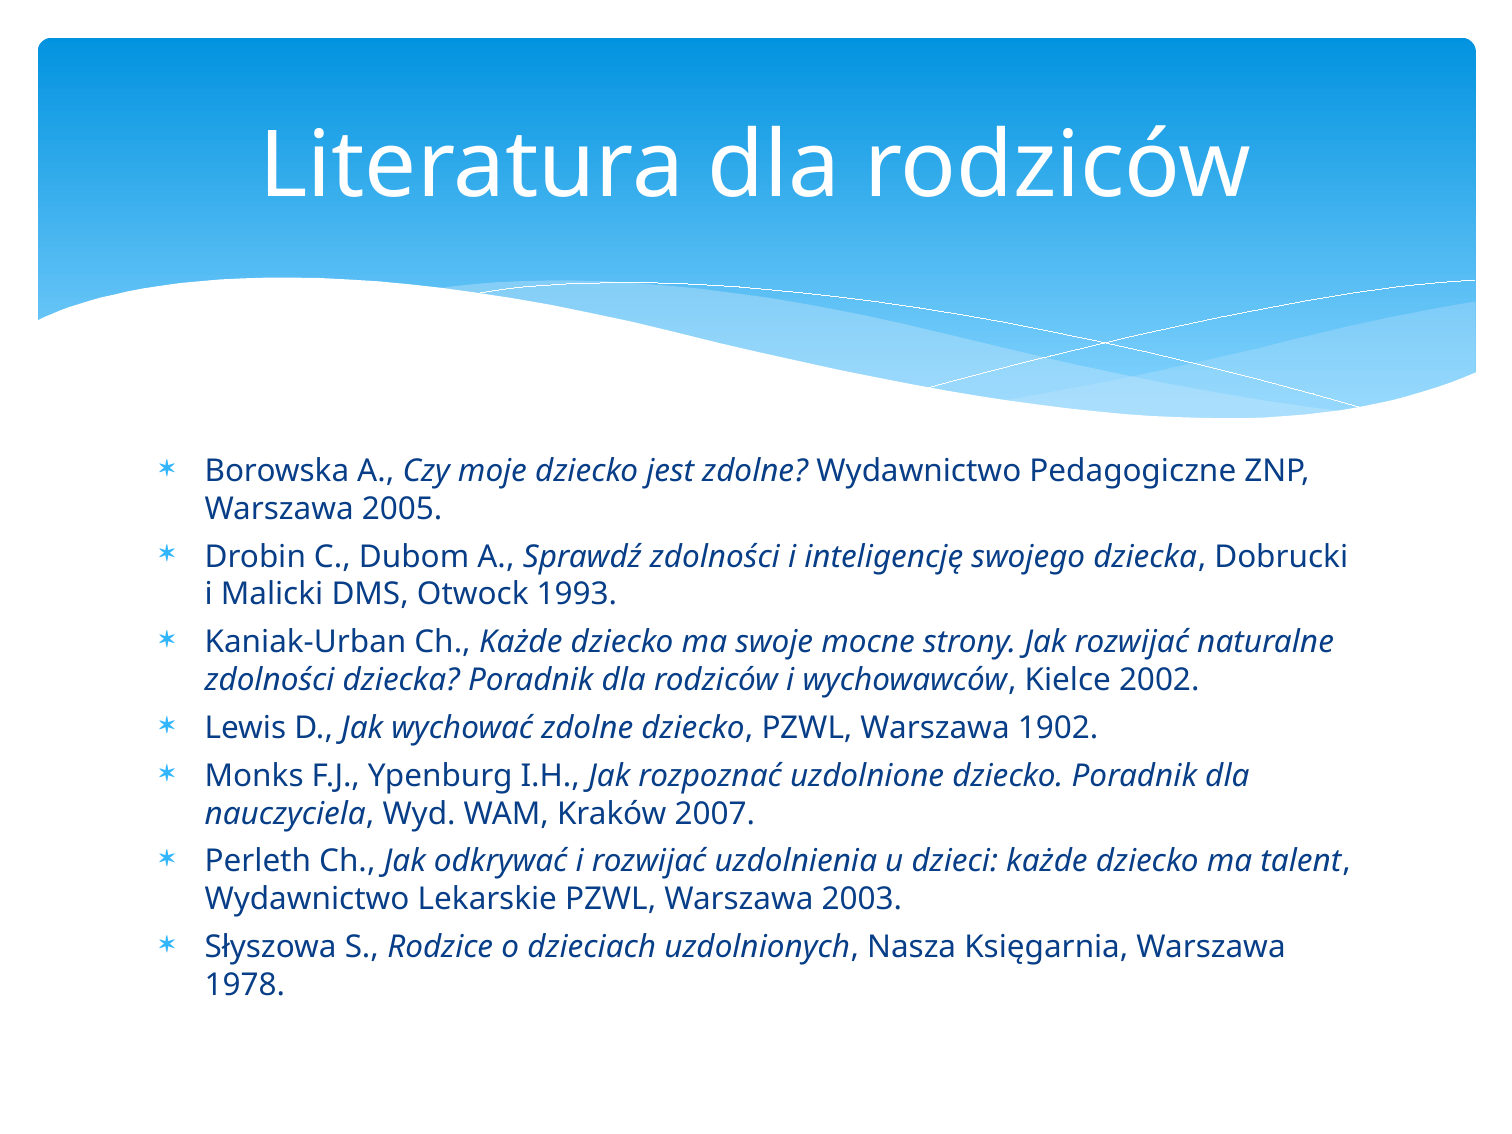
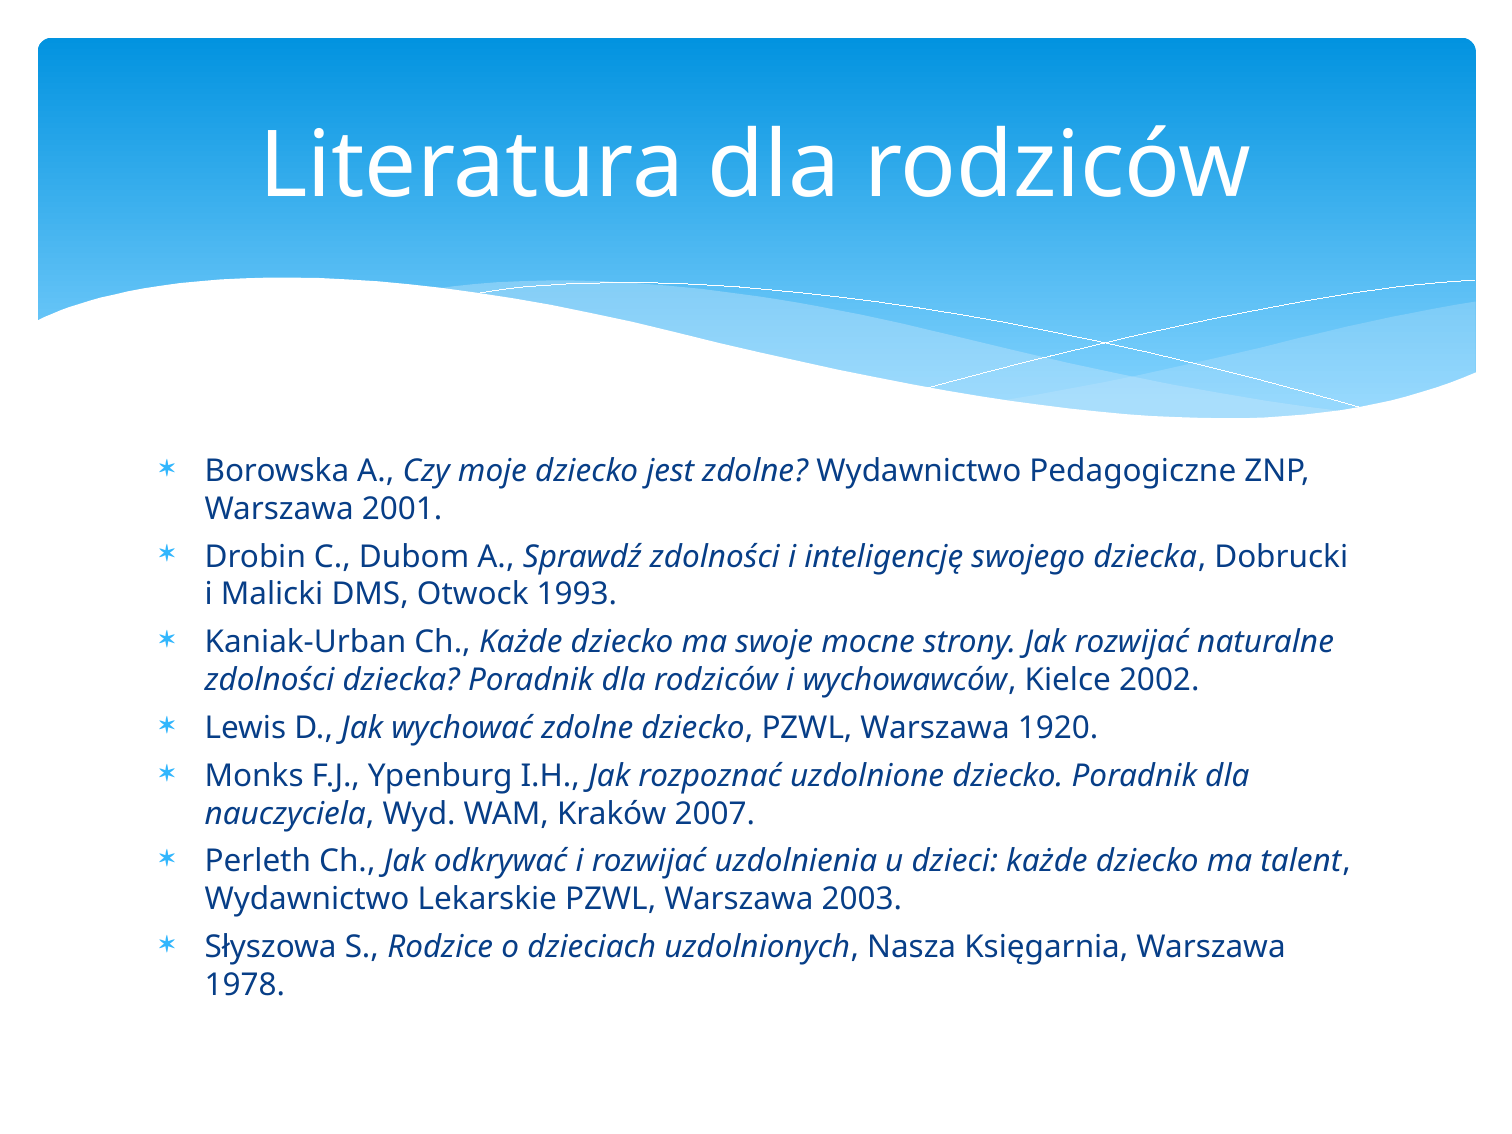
2005: 2005 -> 2001
1902: 1902 -> 1920
